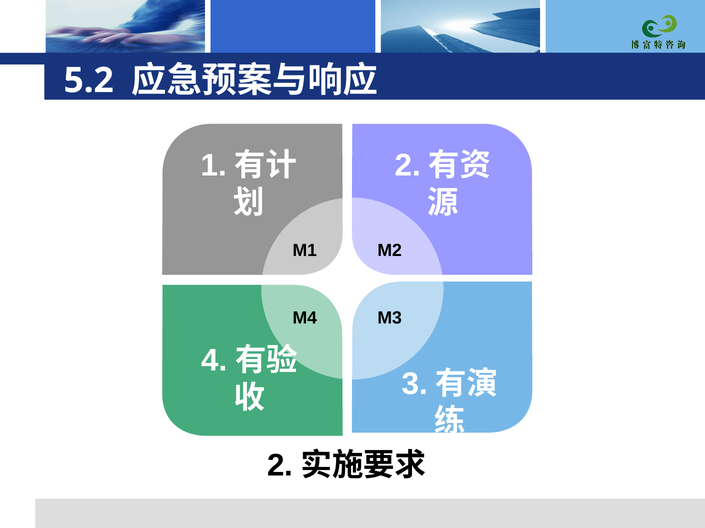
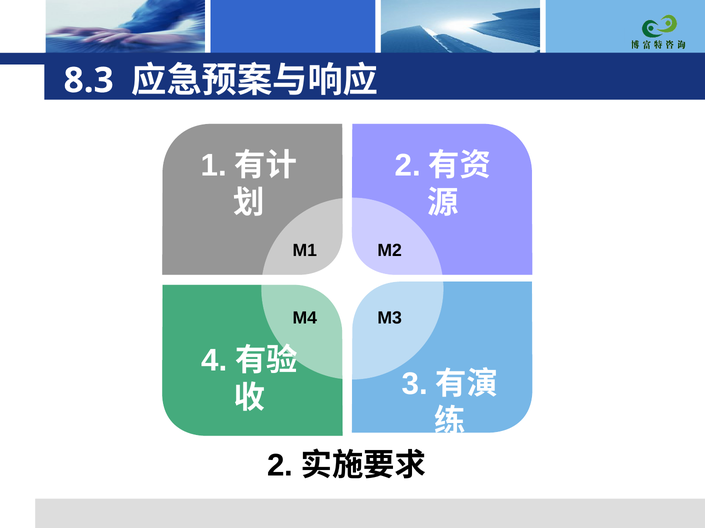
5.2: 5.2 -> 8.3
